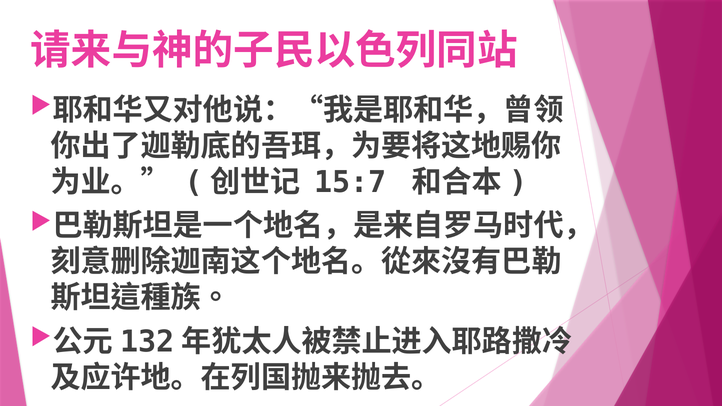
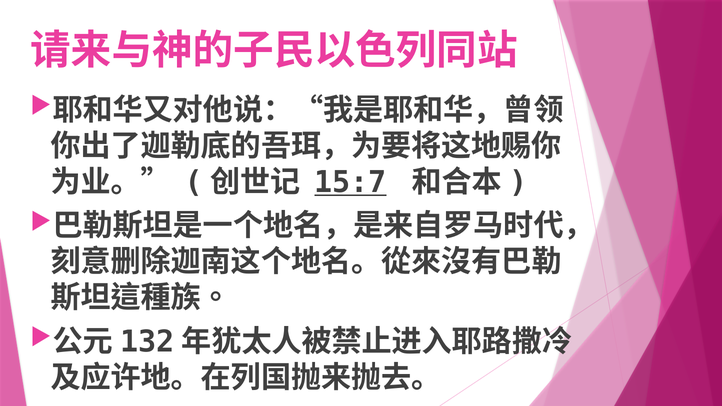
15:7 underline: none -> present
